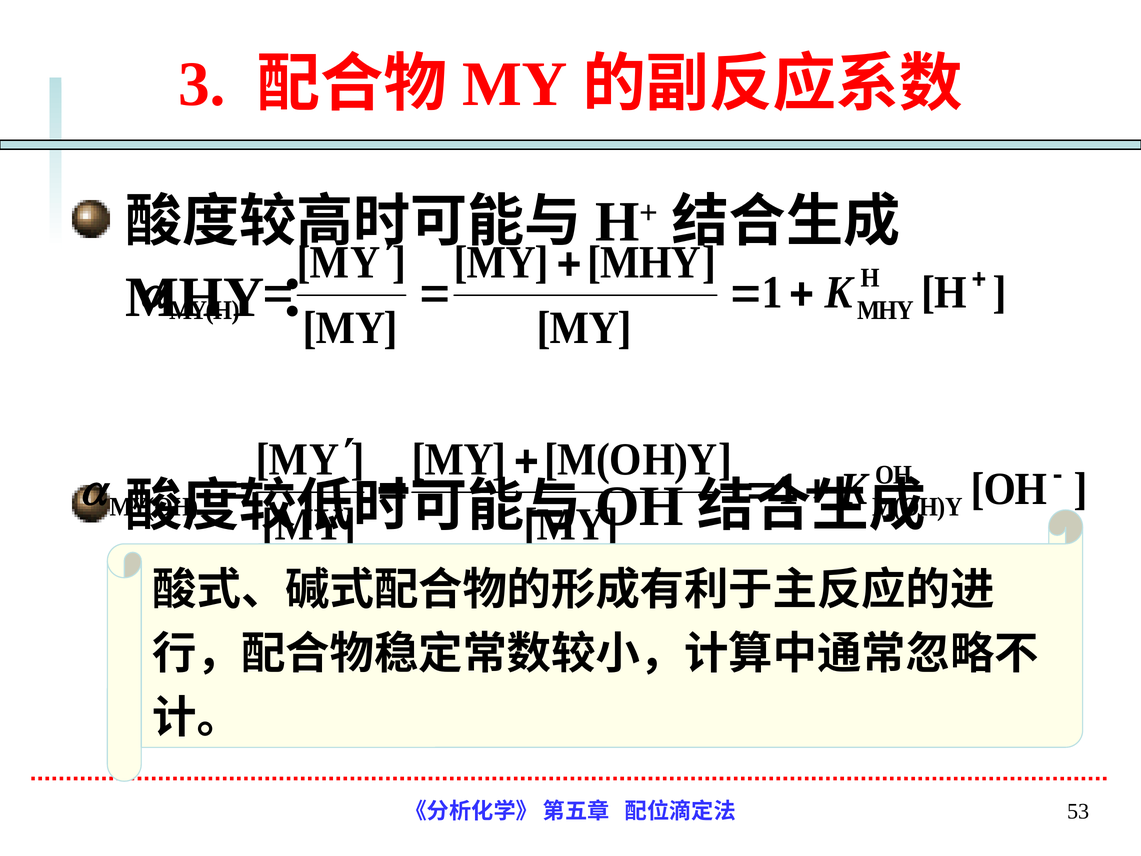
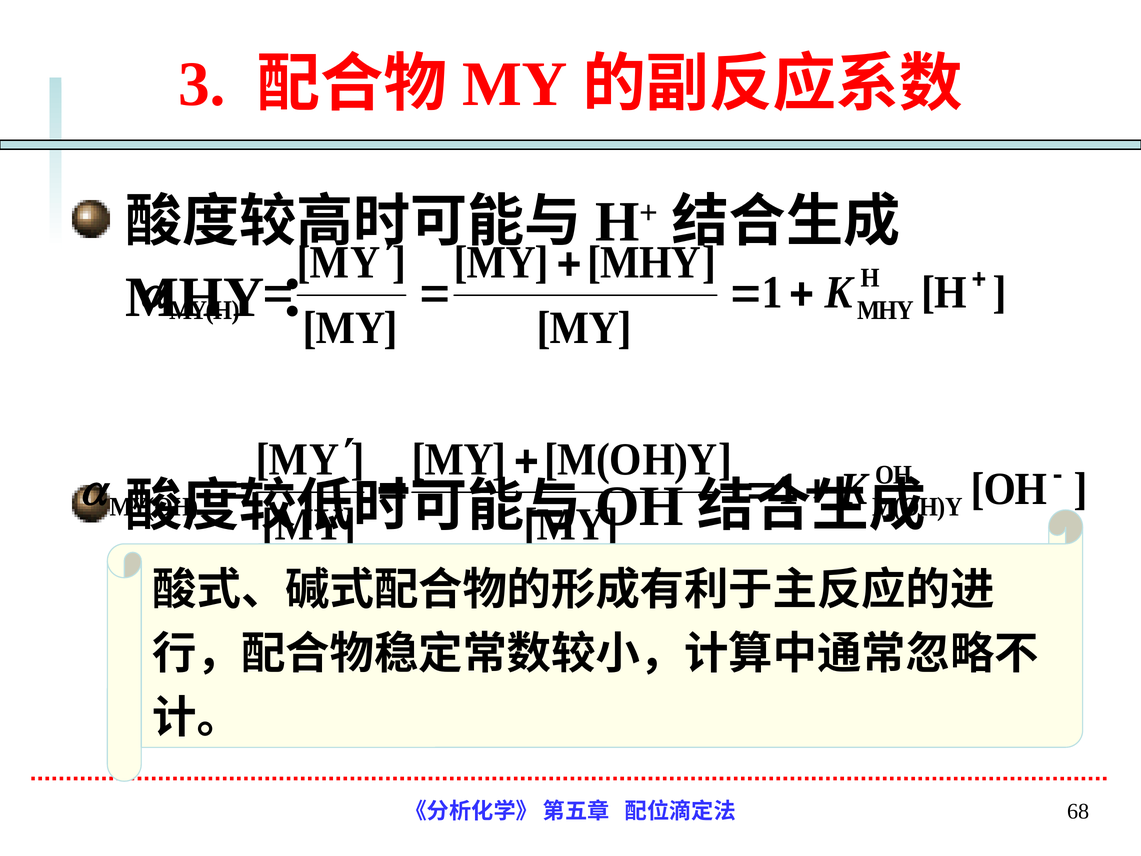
53: 53 -> 68
